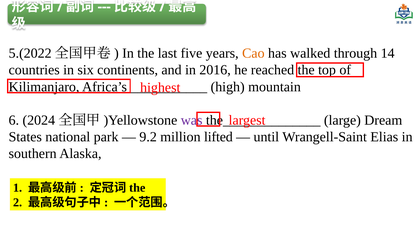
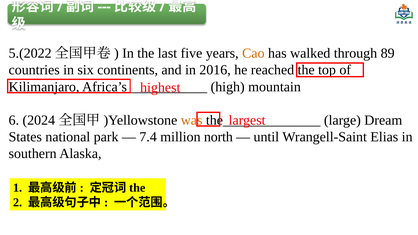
14: 14 -> 89
was colour: purple -> orange
9.2: 9.2 -> 7.4
lifted: lifted -> north
